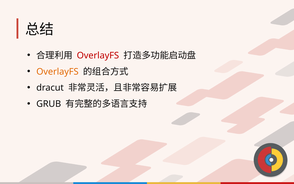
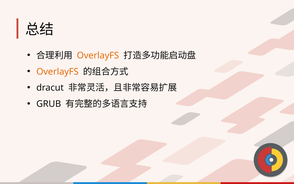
OverlayFS at (98, 55) colour: red -> orange
